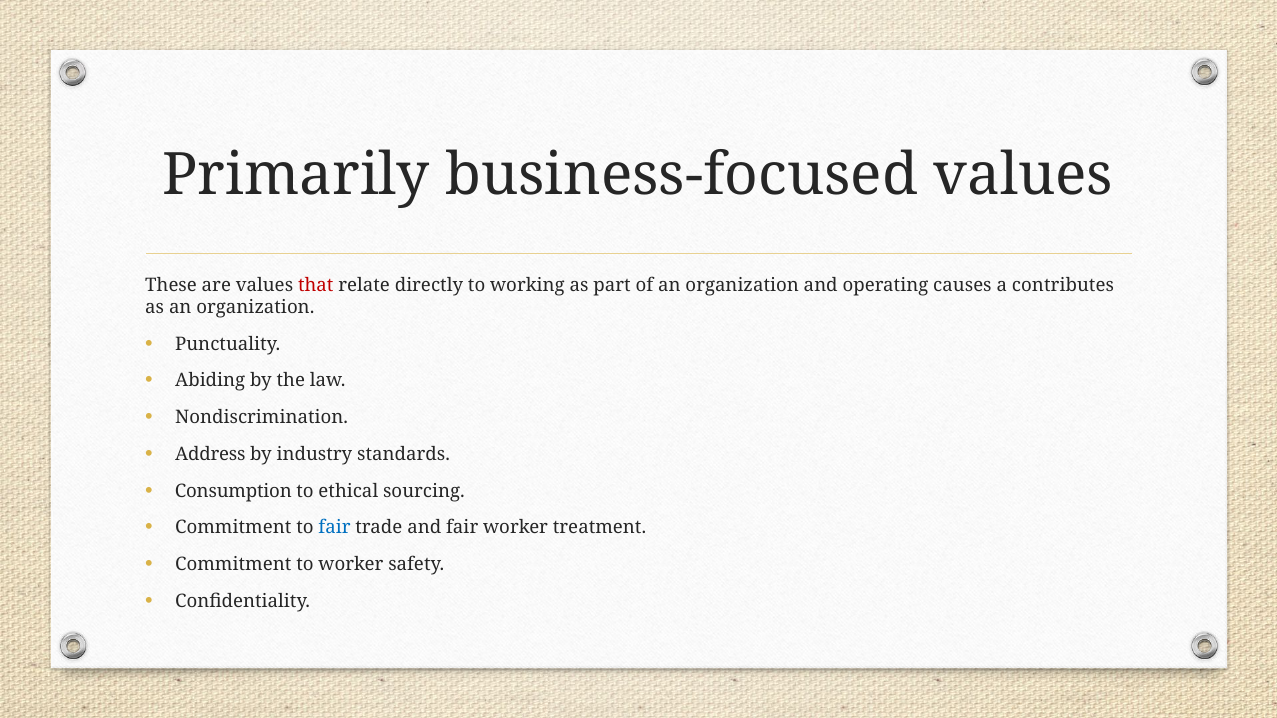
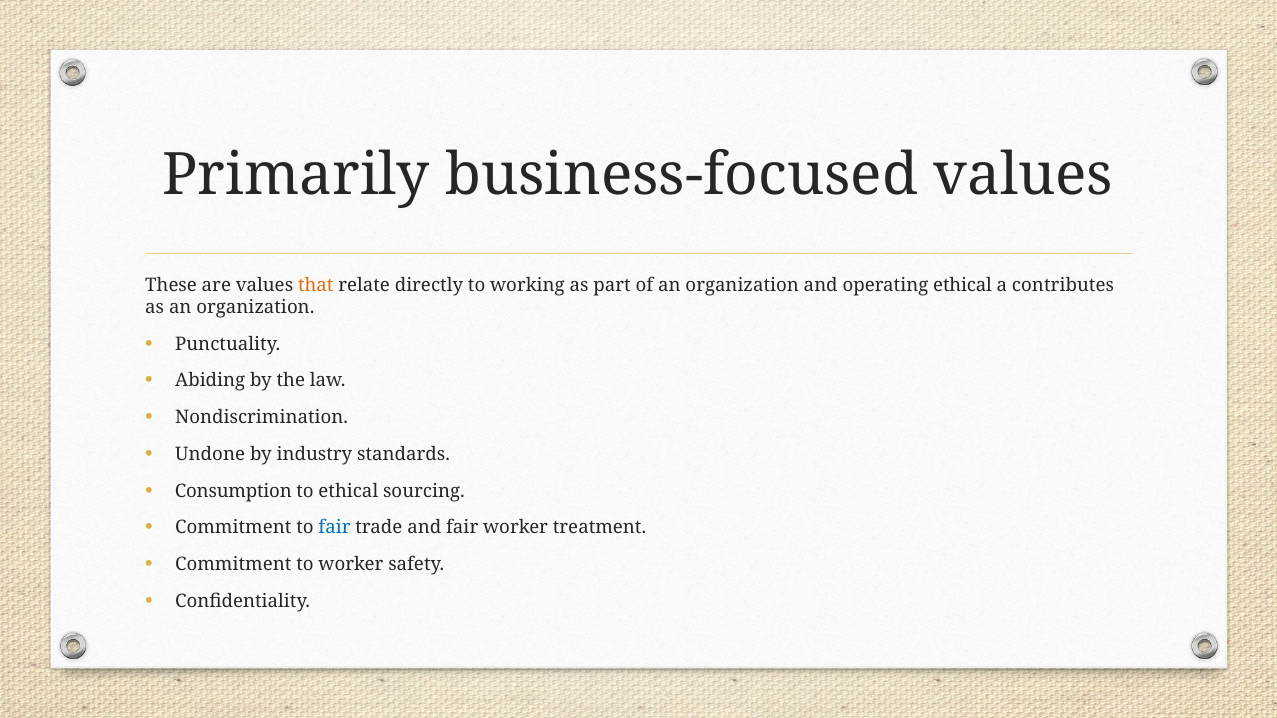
that colour: red -> orange
operating causes: causes -> ethical
Address: Address -> Undone
